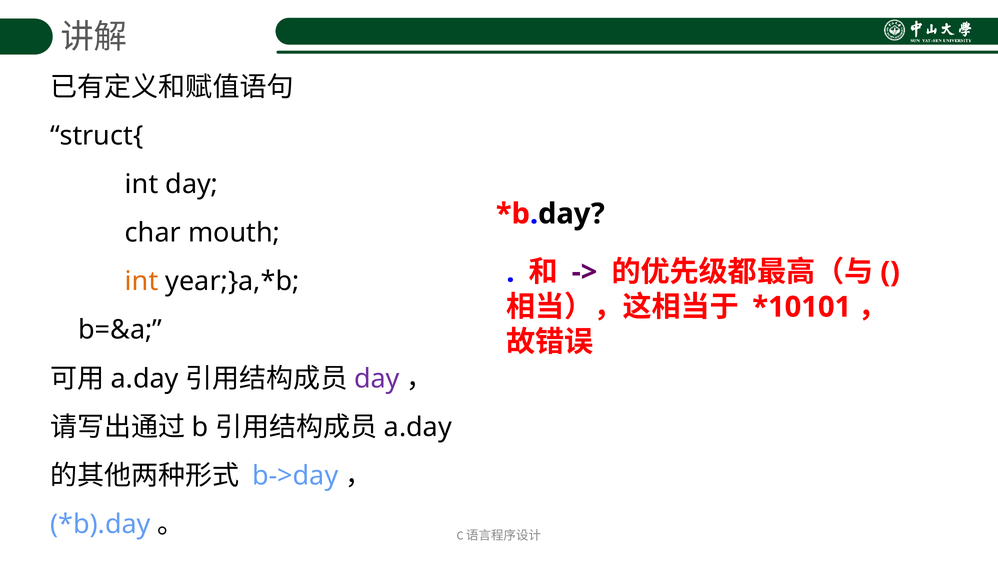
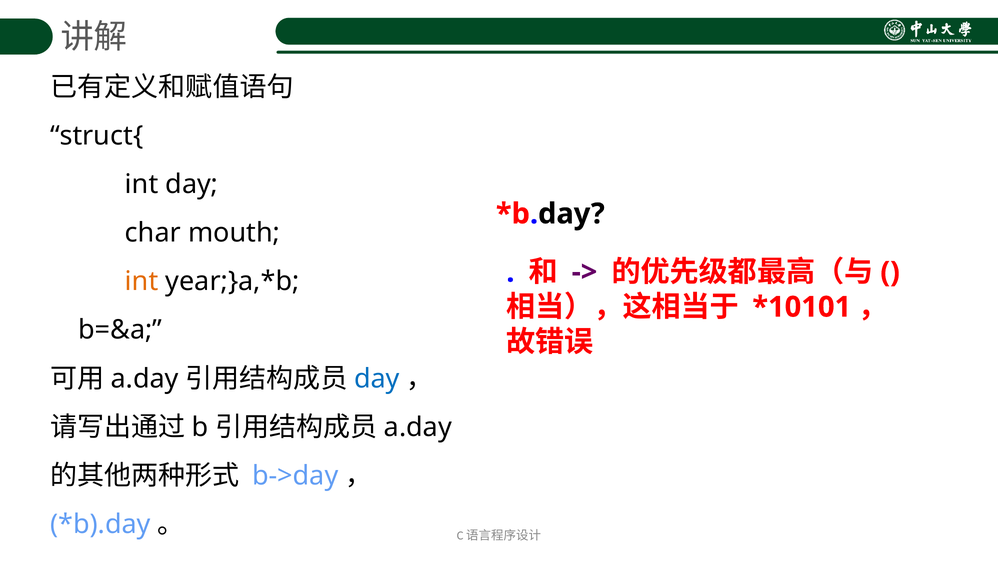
day at (377, 379) colour: purple -> blue
